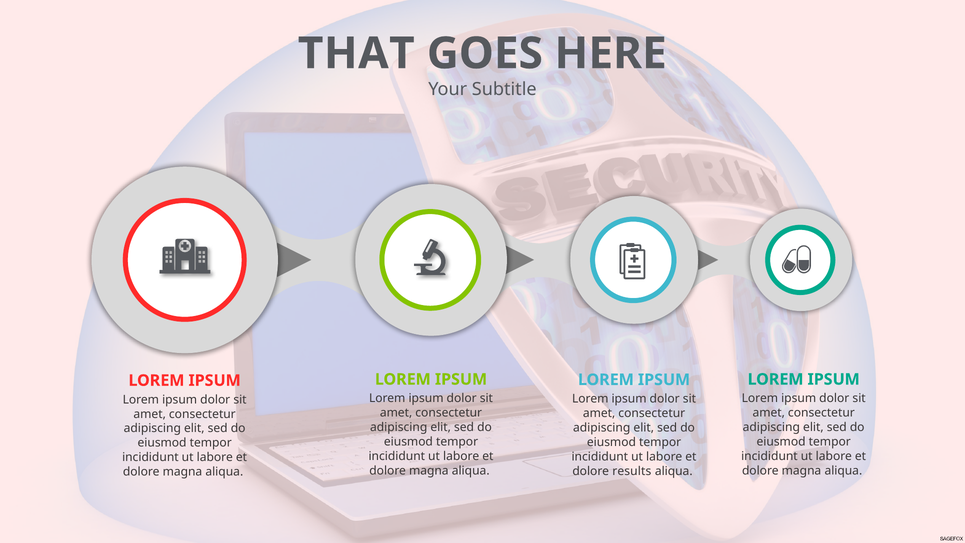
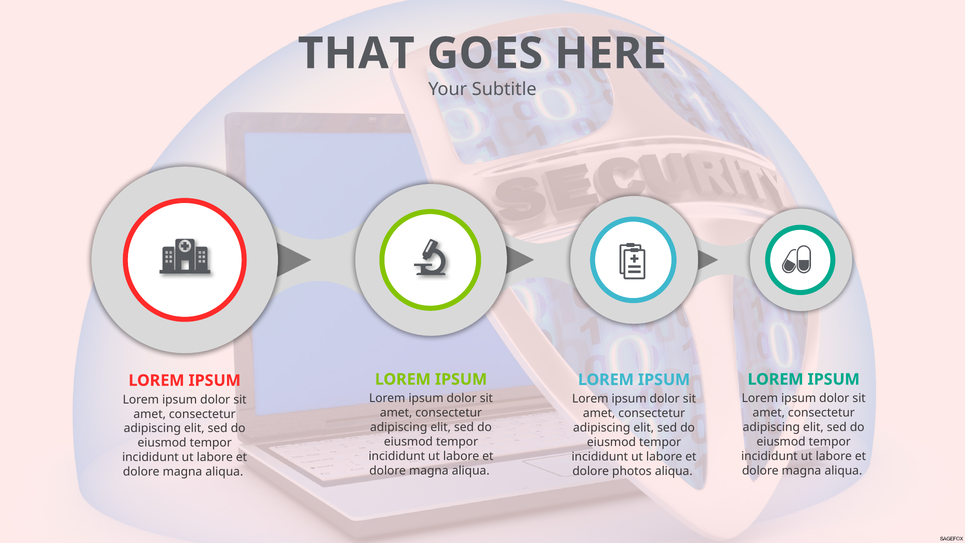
results: results -> photos
